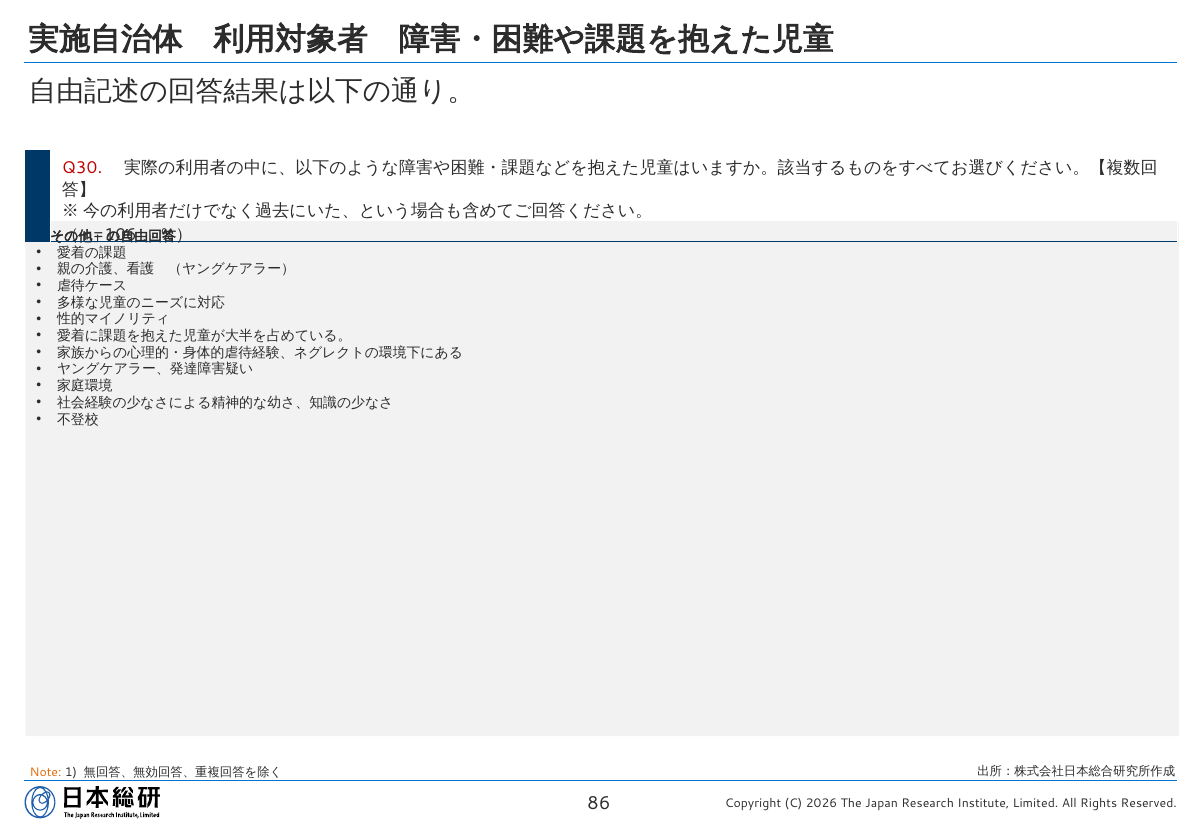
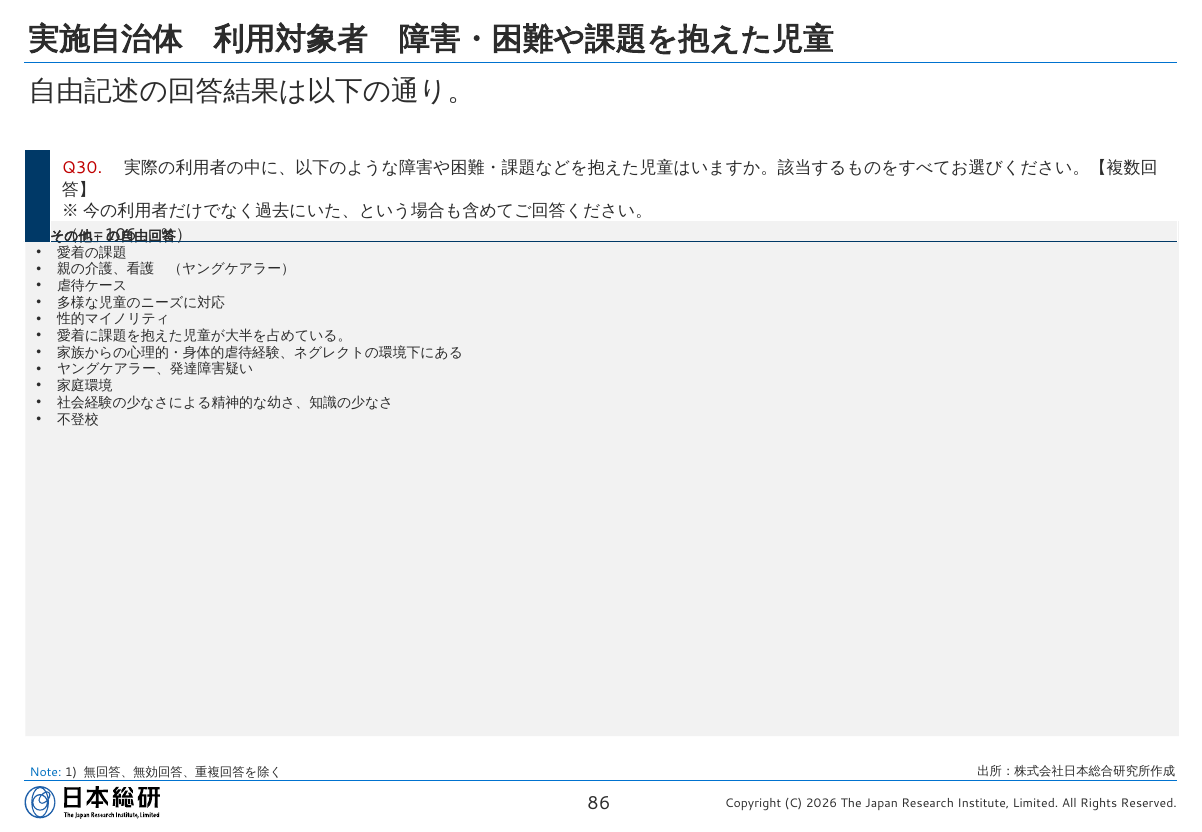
Note colour: orange -> blue
